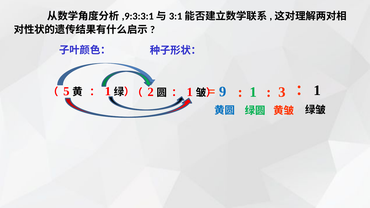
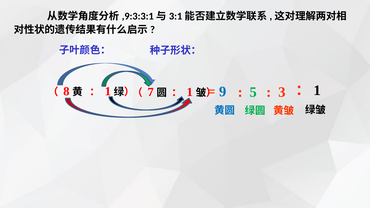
5: 5 -> 8
2: 2 -> 7
1 at (253, 92): 1 -> 5
